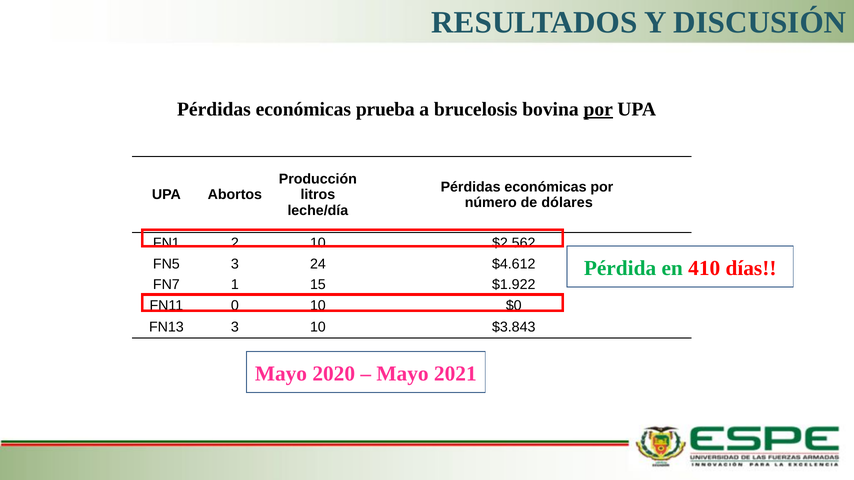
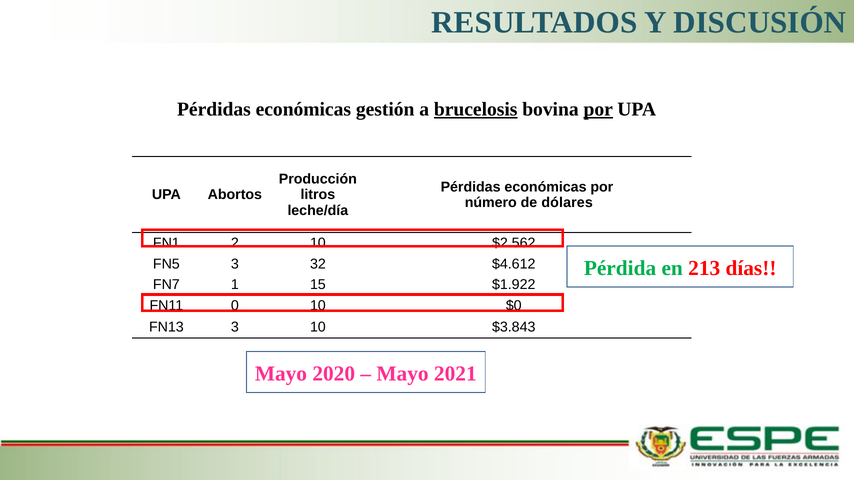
prueba: prueba -> gestión
brucelosis underline: none -> present
24: 24 -> 32
410: 410 -> 213
